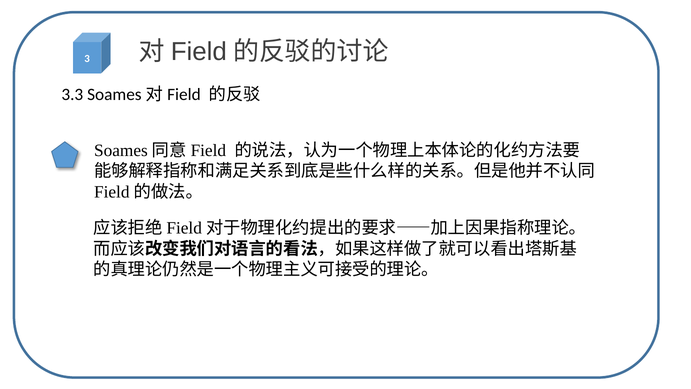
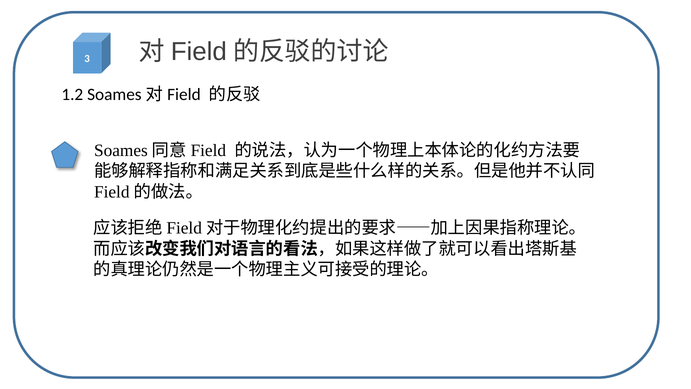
3.3: 3.3 -> 1.2
